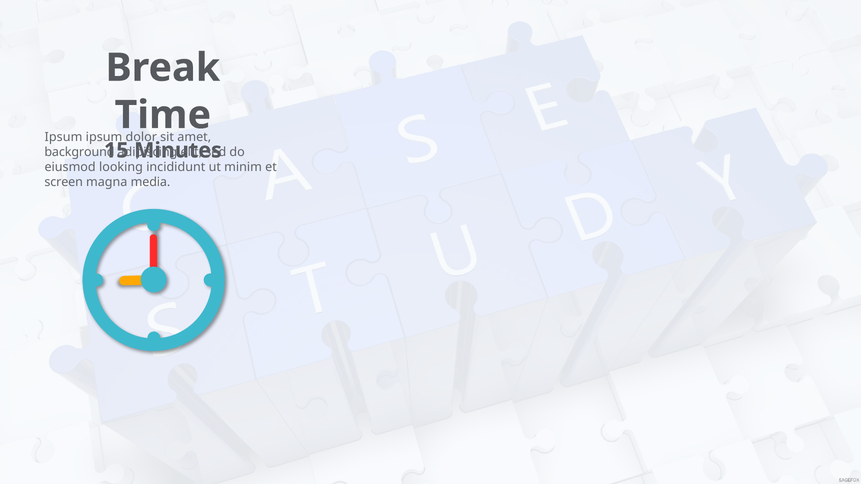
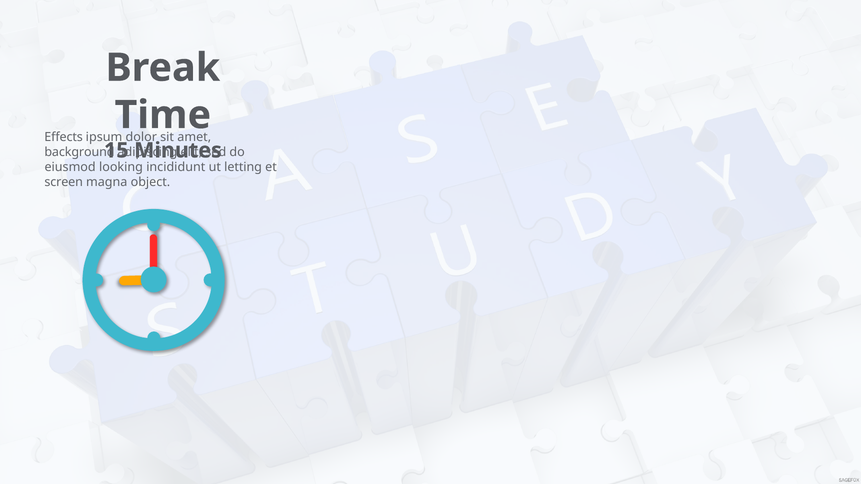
Ipsum at (63, 137): Ipsum -> Effects
minim: minim -> letting
media: media -> object
